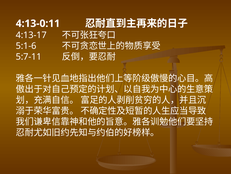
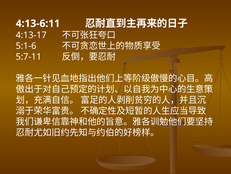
4:13-0:11: 4:13-0:11 -> 4:13-6:11
